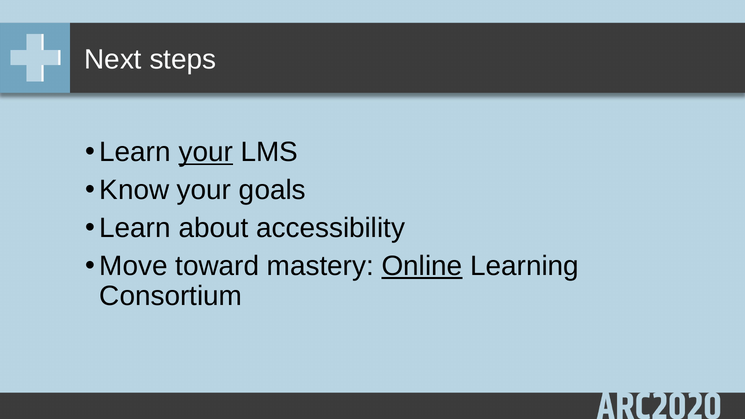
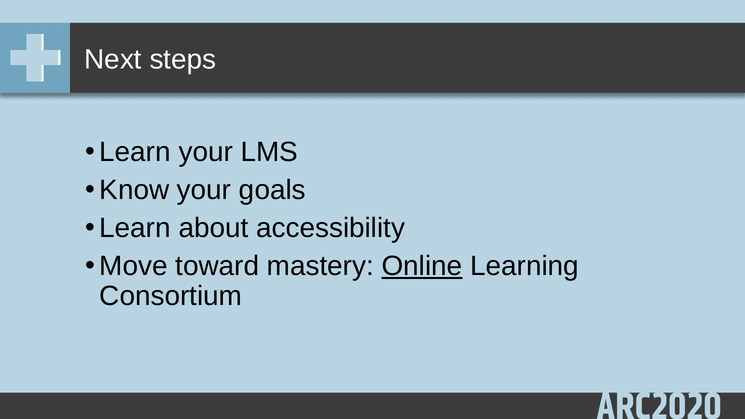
your at (206, 152) underline: present -> none
